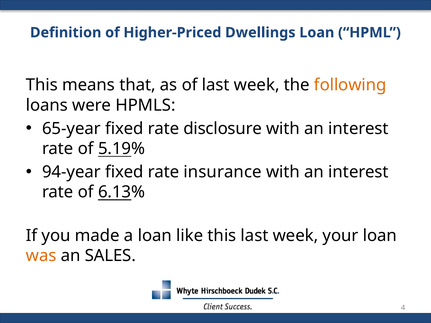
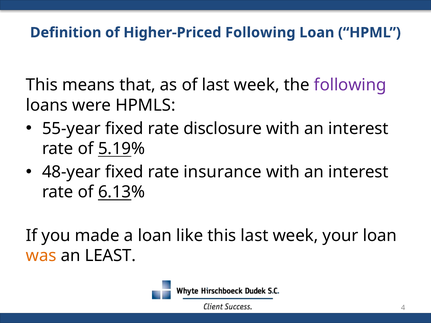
Higher-Priced Dwellings: Dwellings -> Following
following at (350, 85) colour: orange -> purple
65-year: 65-year -> 55-year
94-year: 94-year -> 48-year
SALES: SALES -> LEAST
